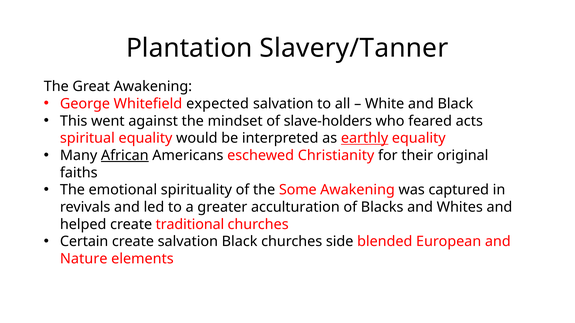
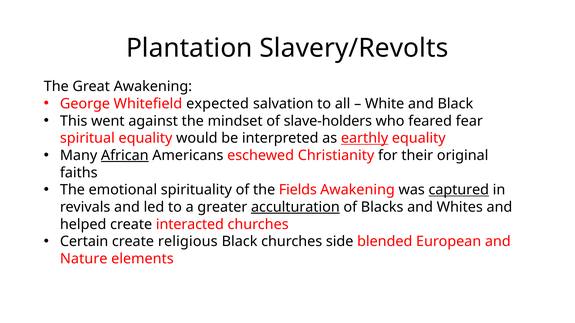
Slavery/Tanner: Slavery/Tanner -> Slavery/Revolts
acts: acts -> fear
Some: Some -> Fields
captured underline: none -> present
acculturation underline: none -> present
traditional: traditional -> interacted
create salvation: salvation -> religious
